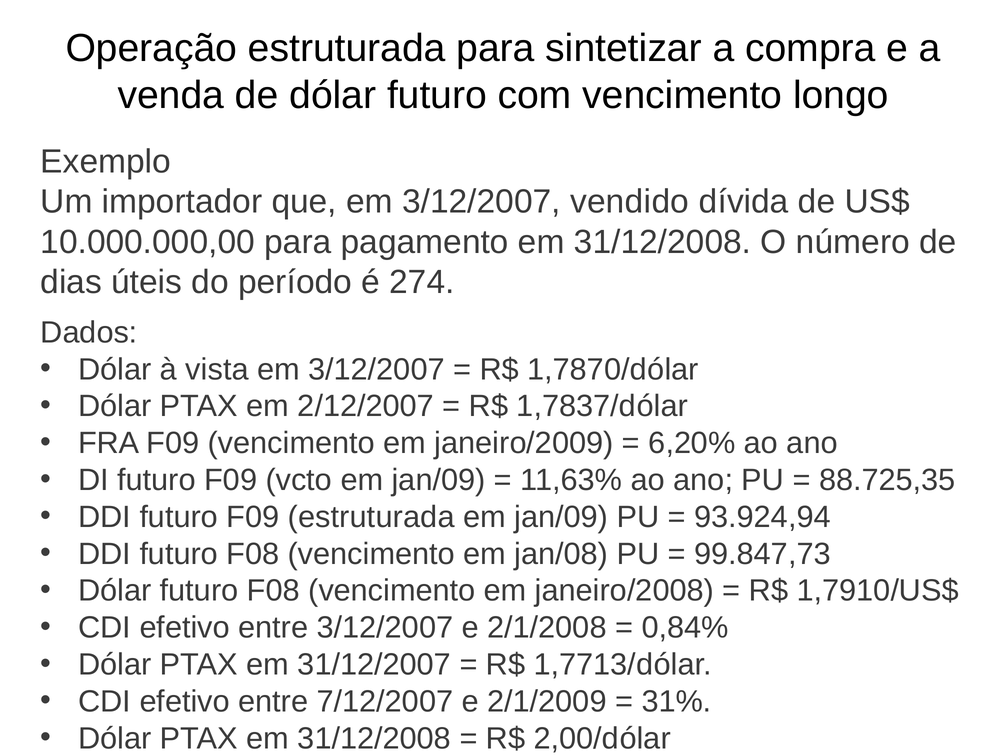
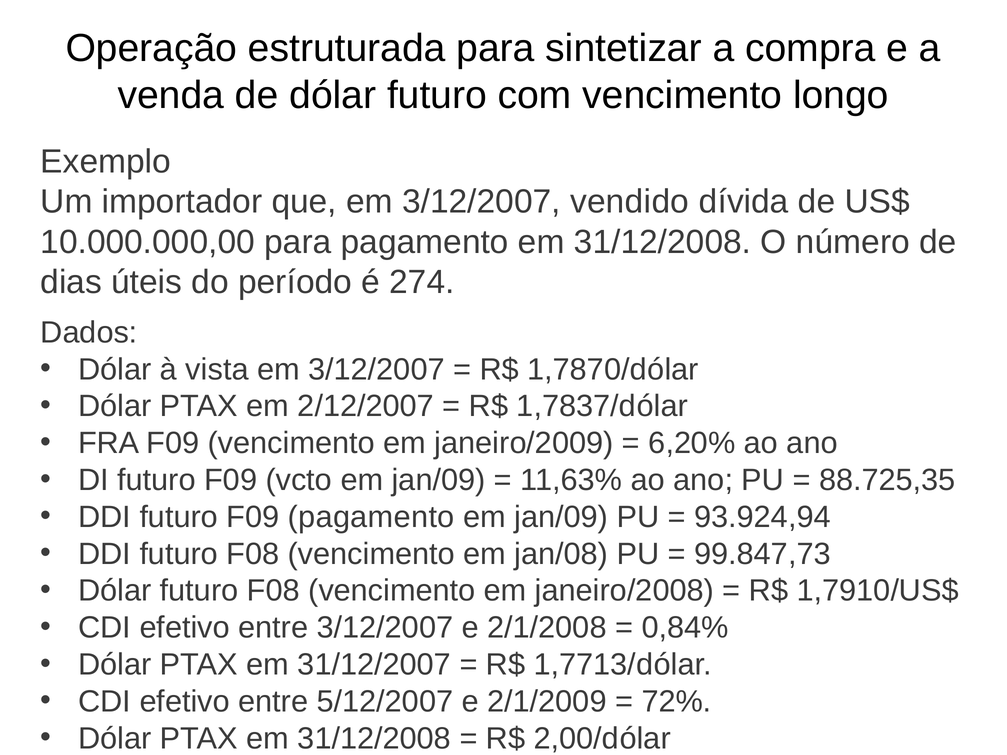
F09 estruturada: estruturada -> pagamento
7/12/2007: 7/12/2007 -> 5/12/2007
31%: 31% -> 72%
